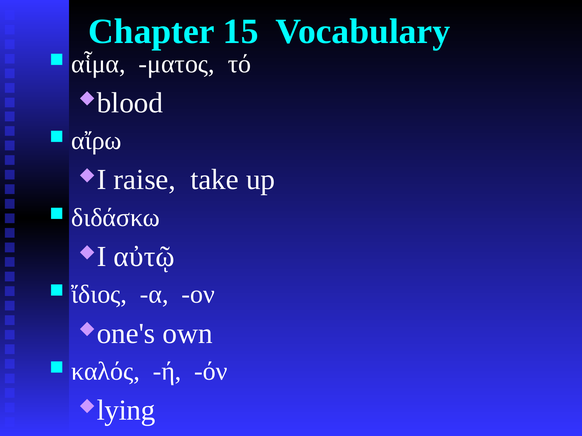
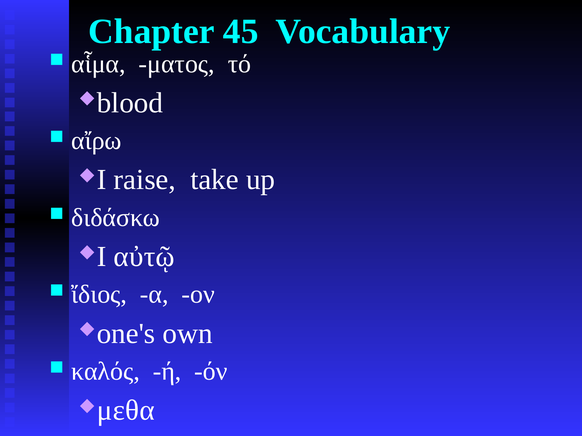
15: 15 -> 45
lying: lying -> μεθα
